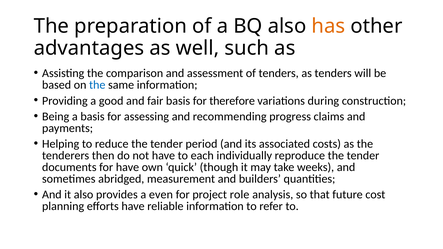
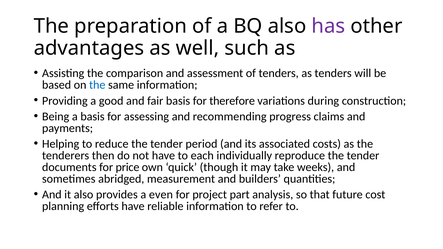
has colour: orange -> purple
for have: have -> price
role: role -> part
